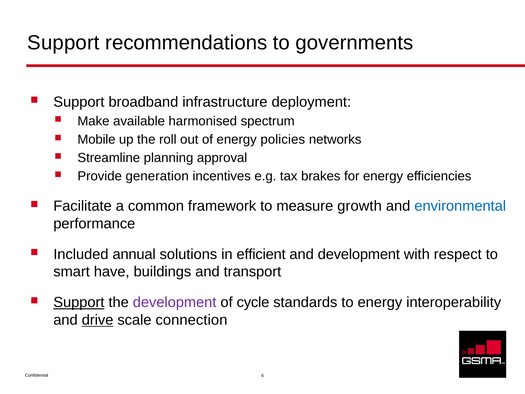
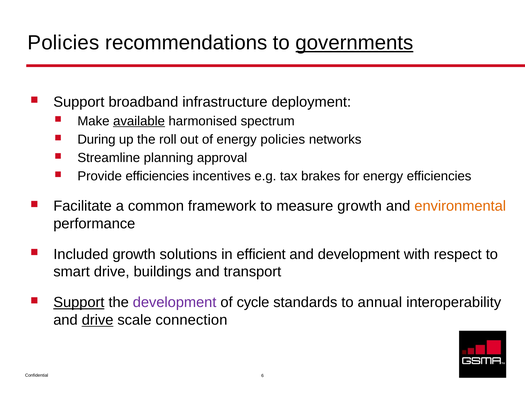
Support at (63, 43): Support -> Policies
governments underline: none -> present
available underline: none -> present
Mobile: Mobile -> During
Provide generation: generation -> efficiencies
environmental colour: blue -> orange
Included annual: annual -> growth
smart have: have -> drive
to energy: energy -> annual
